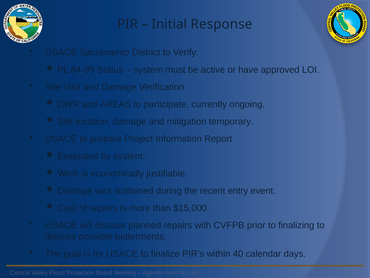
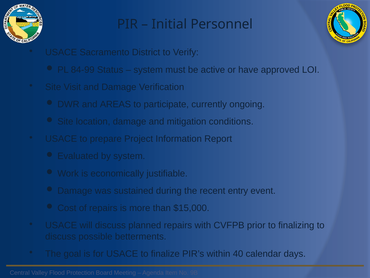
Response: Response -> Personnel
temporary: temporary -> conditions
